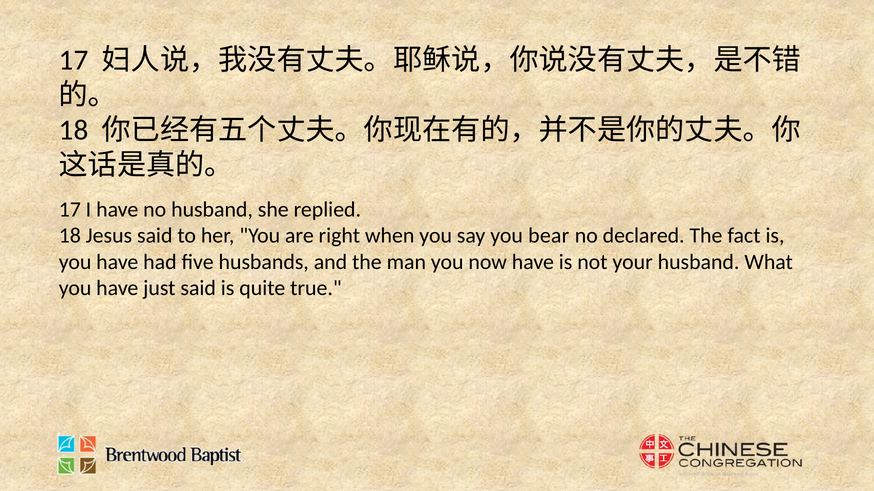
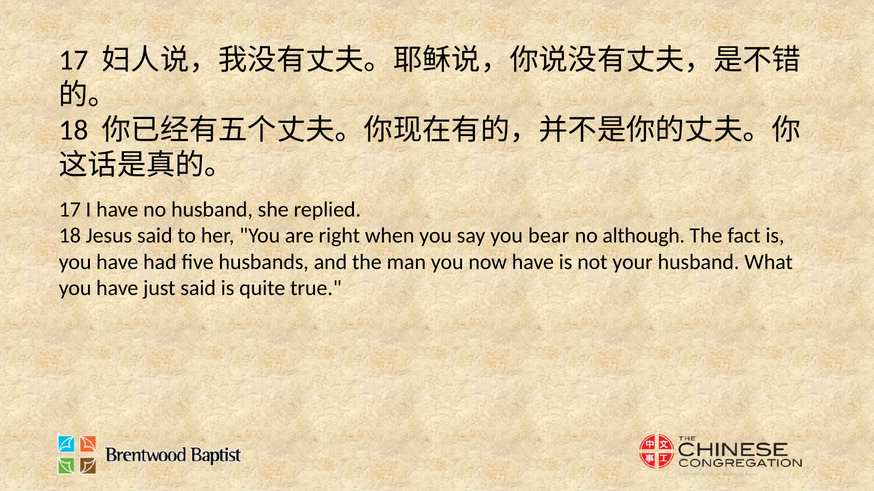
declared: declared -> although
